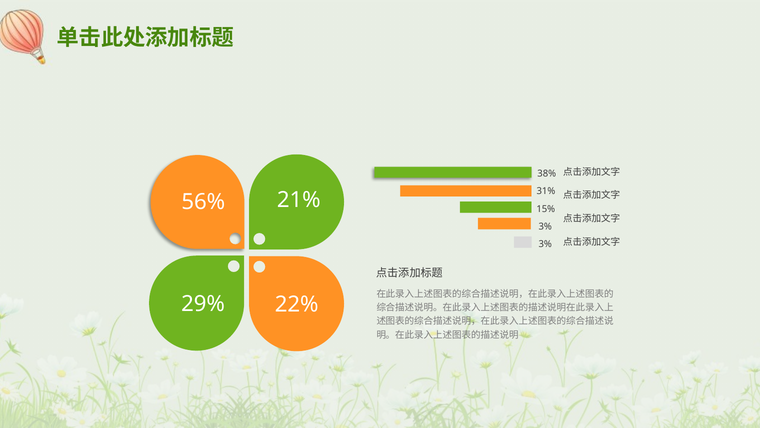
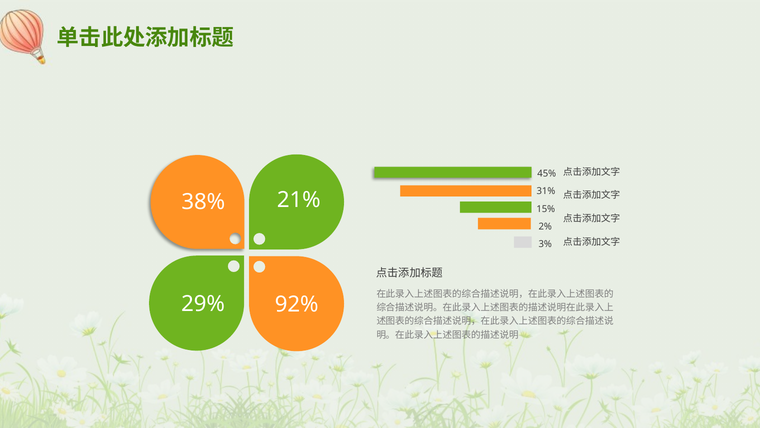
38%: 38% -> 45%
56%: 56% -> 38%
3% at (545, 226): 3% -> 2%
22%: 22% -> 92%
